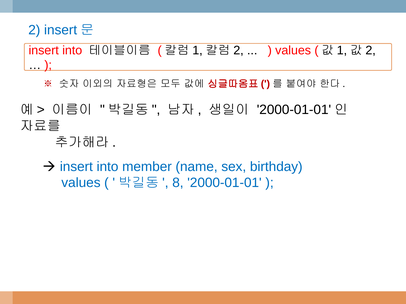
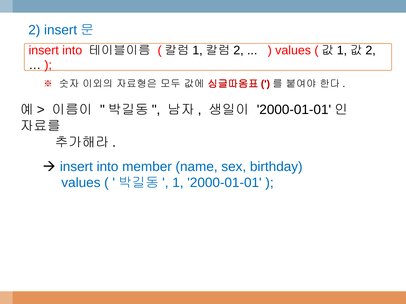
8: 8 -> 1
